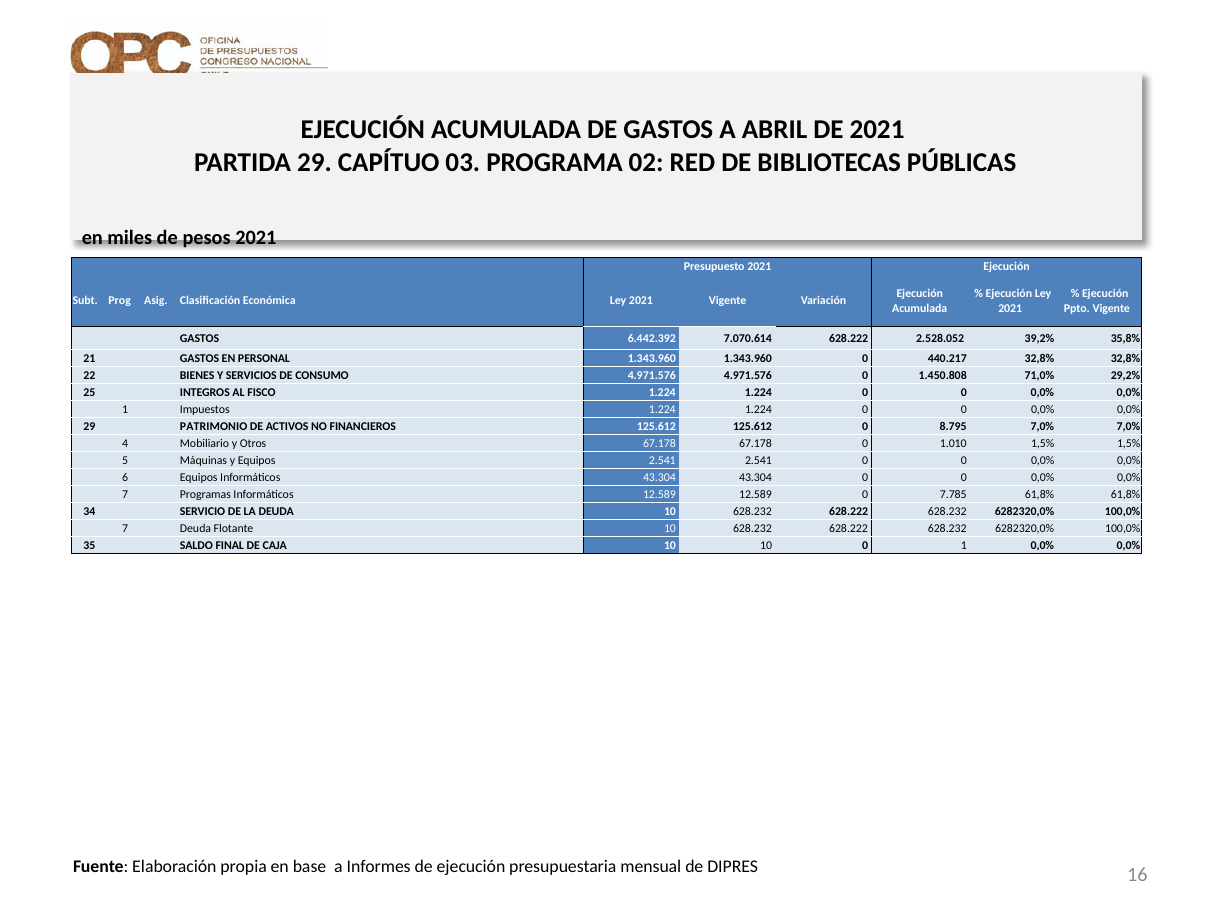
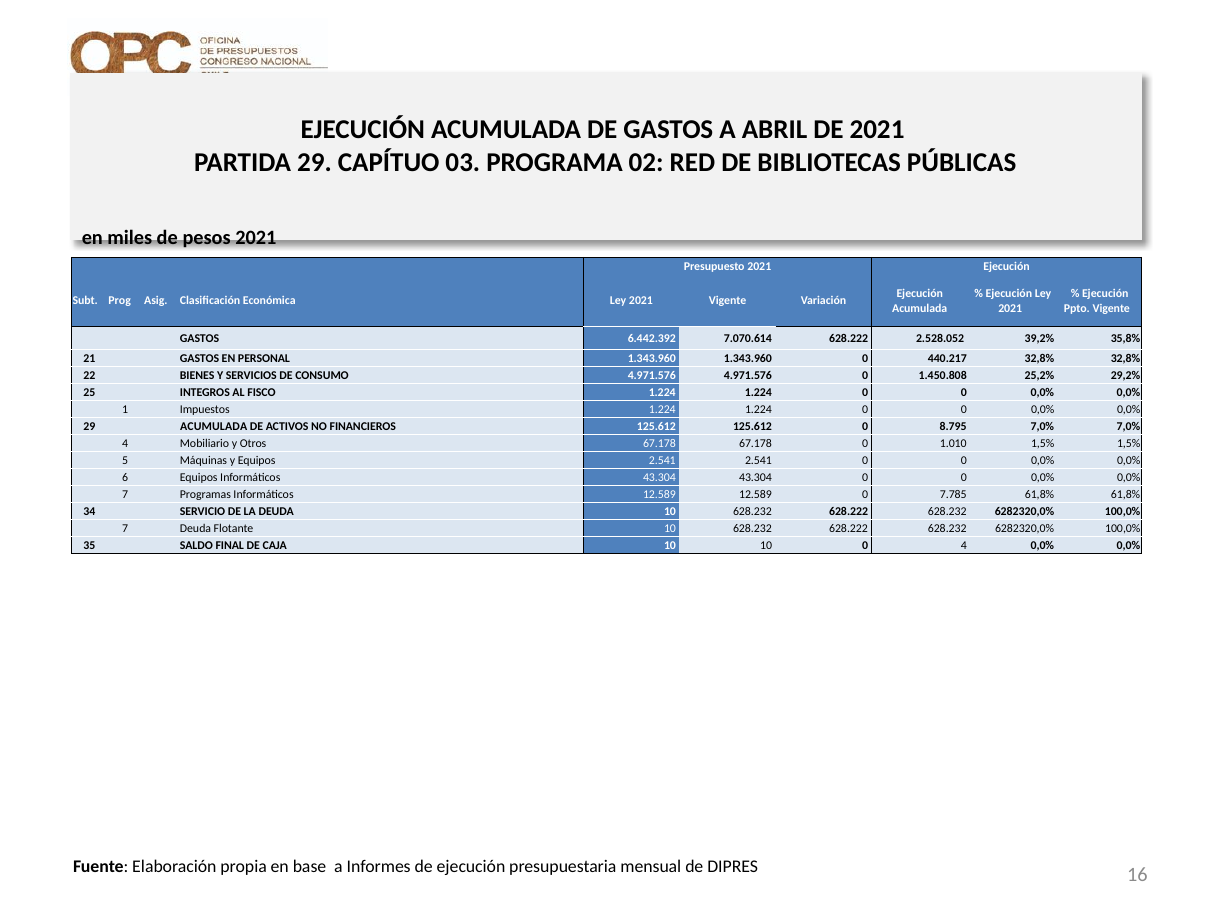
71,0%: 71,0% -> 25,2%
29 PATRIMONIO: PATRIMONIO -> ACUMULADA
0 1: 1 -> 4
